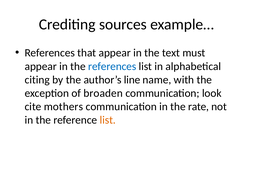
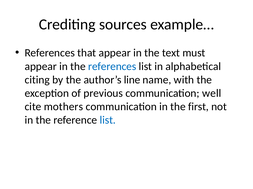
broaden: broaden -> previous
look: look -> well
rate: rate -> first
list at (108, 121) colour: orange -> blue
